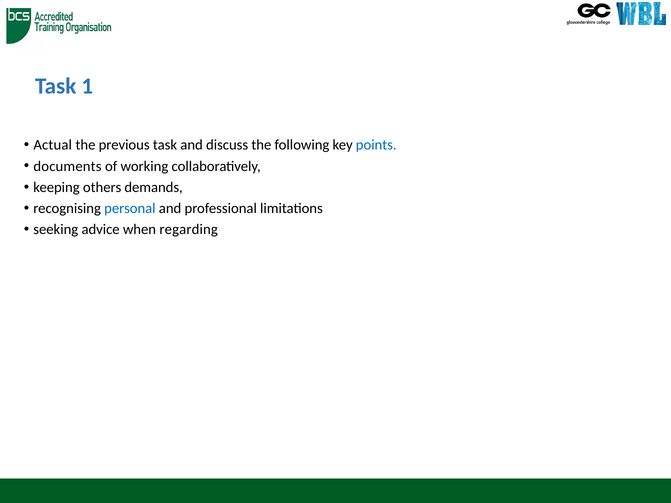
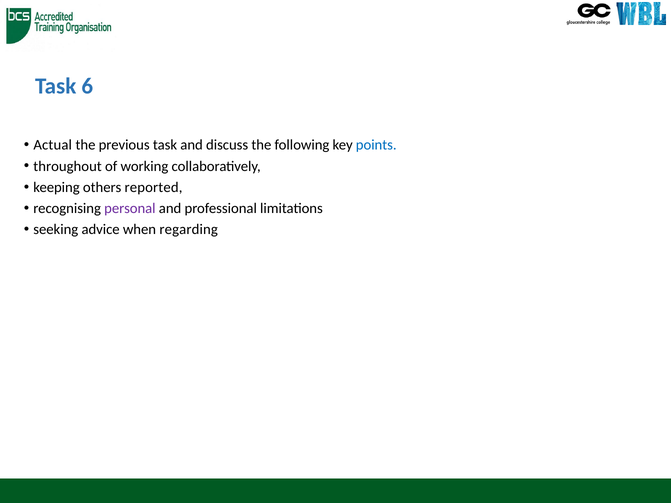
1: 1 -> 6
documents: documents -> throughout
demands: demands -> reported
personal colour: blue -> purple
